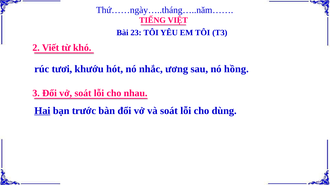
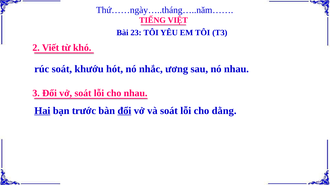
rúc tươi: tươi -> soát
nó hồng: hồng -> nhau
đổi at (124, 111) underline: none -> present
dùng: dùng -> dằng
